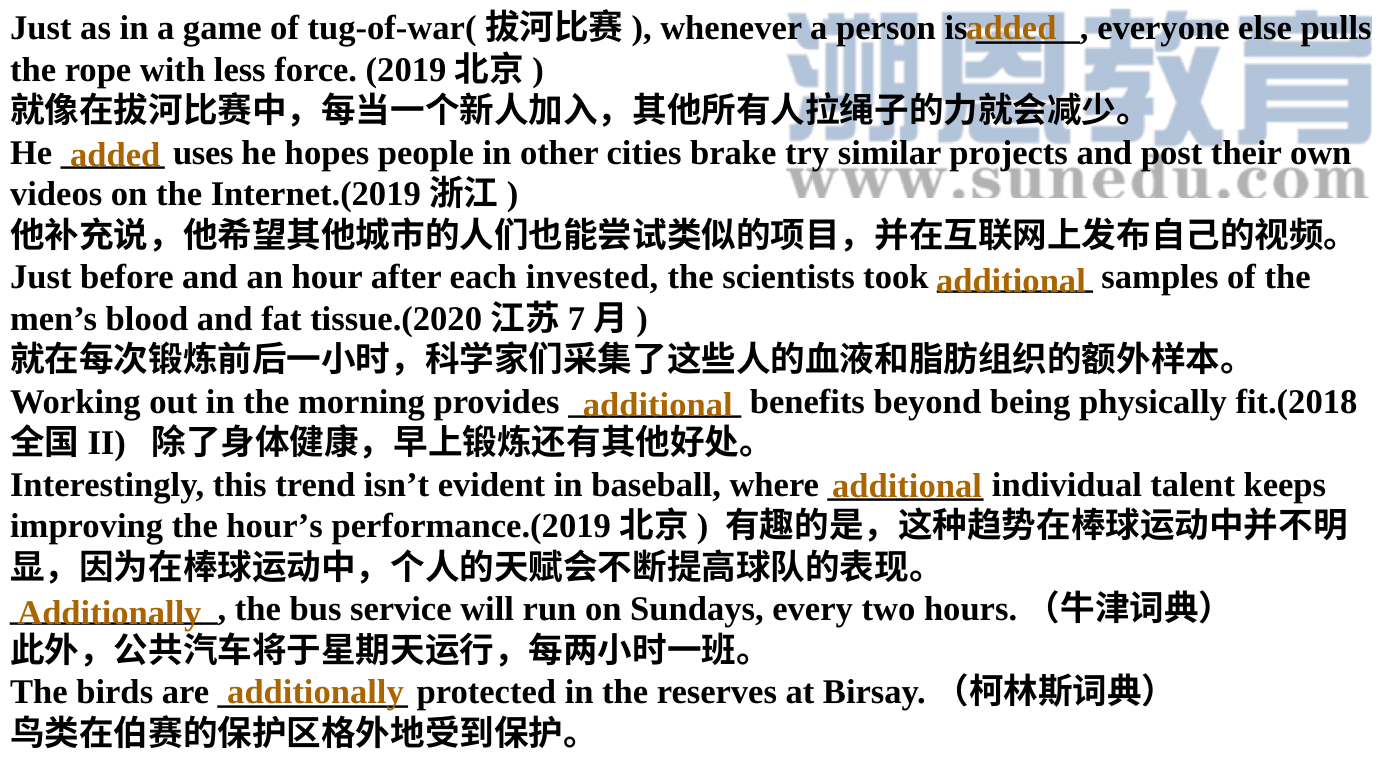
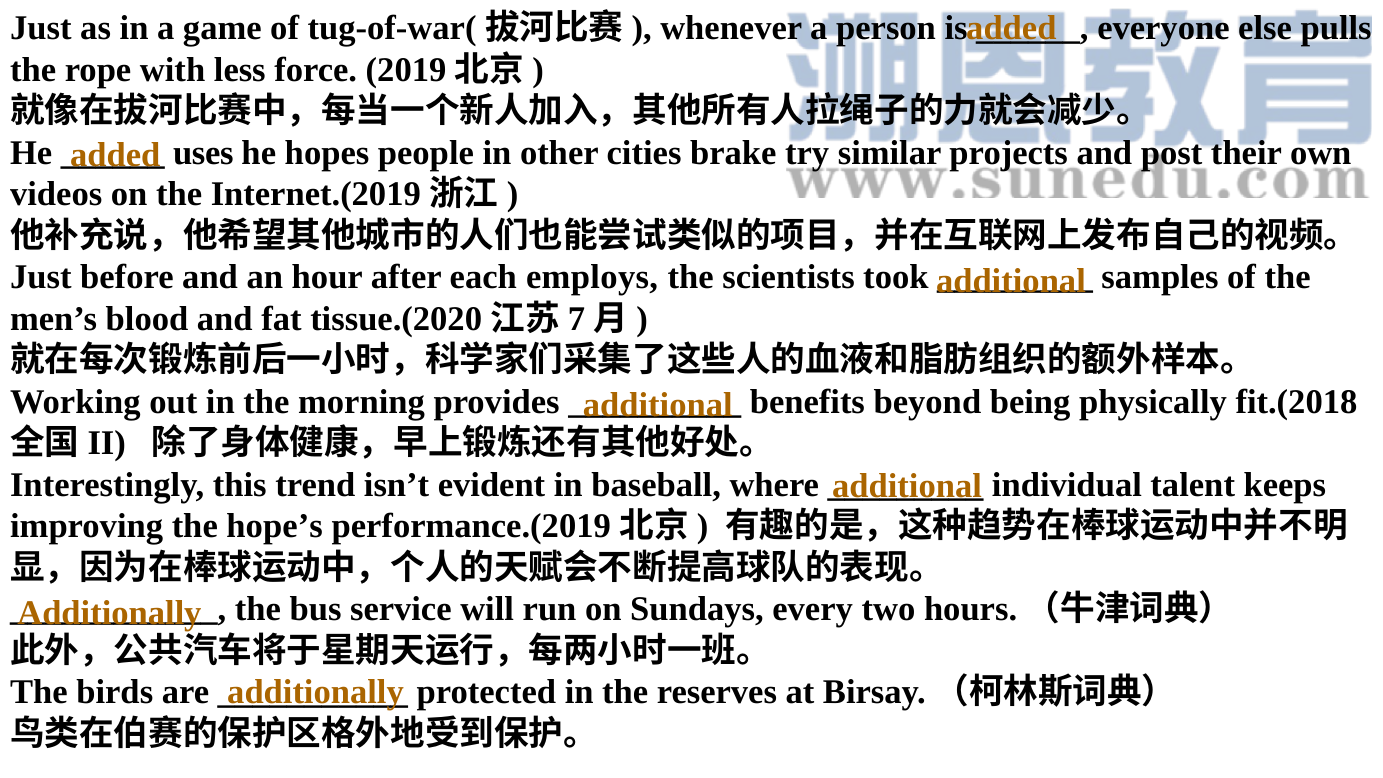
invested: invested -> employs
hour’s: hour’s -> hope’s
